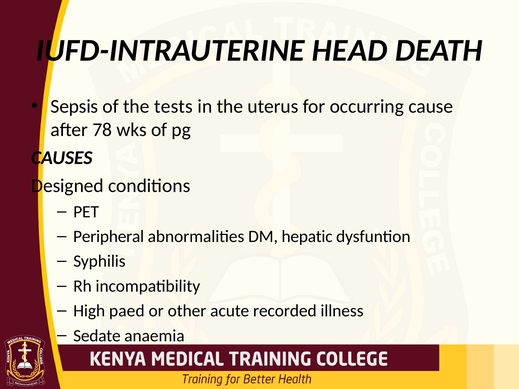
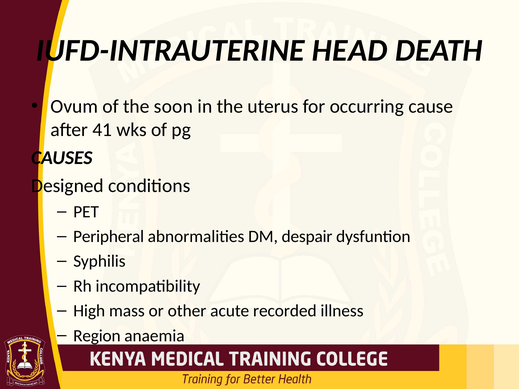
Sepsis: Sepsis -> Ovum
tests: tests -> soon
78: 78 -> 41
hepatic: hepatic -> despair
paed: paed -> mass
Sedate: Sedate -> Region
